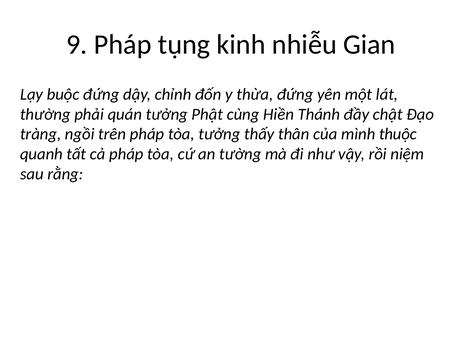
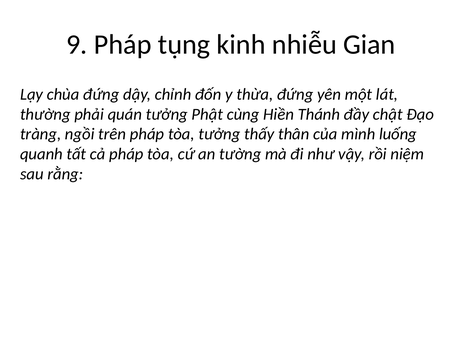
buộc: buộc -> chùa
thuộc: thuộc -> luống
